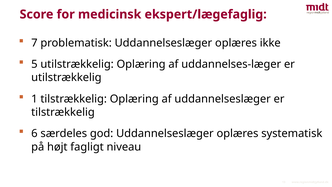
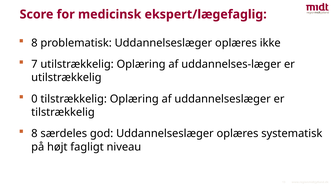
7 at (34, 43): 7 -> 8
5: 5 -> 7
1: 1 -> 0
6 at (34, 133): 6 -> 8
